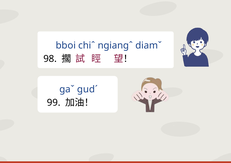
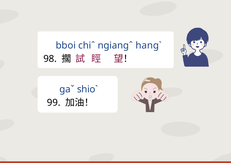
diamˇ: diamˇ -> hangˋ
gudˊ: gudˊ -> shioˋ
